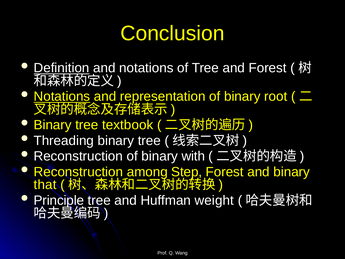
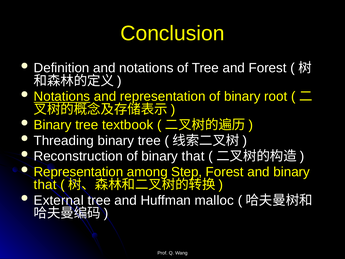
Definition underline: present -> none
of binary with: with -> that
Reconstruction at (78, 172): Reconstruction -> Representation
Principle: Principle -> External
weight: weight -> malloc
